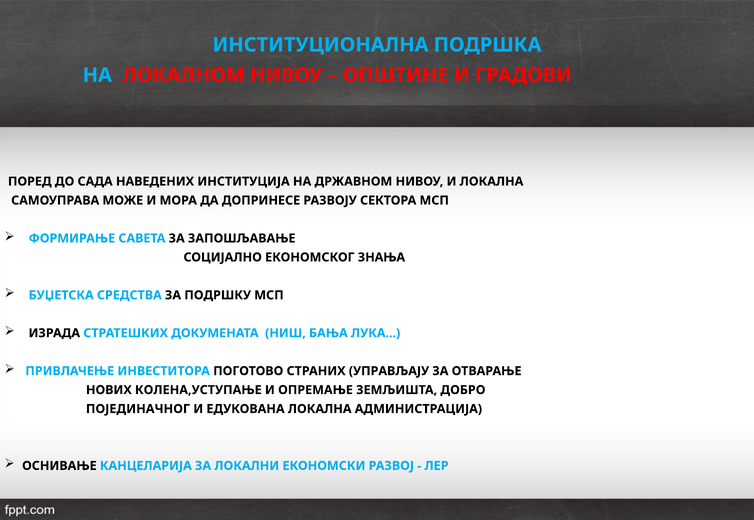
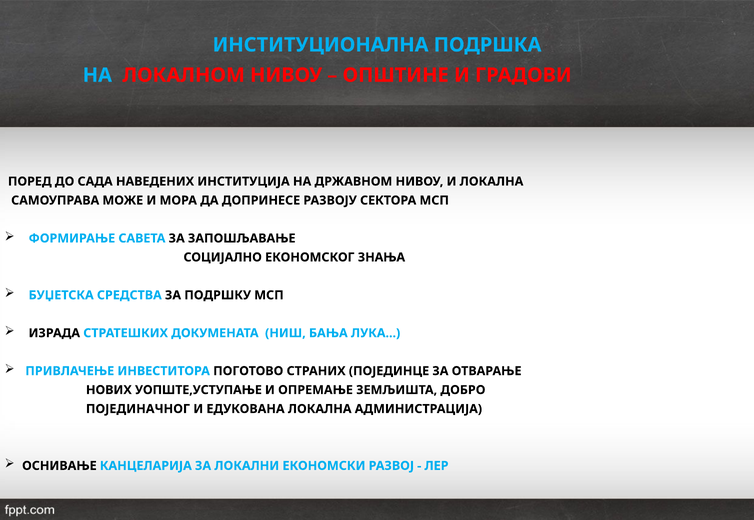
УПРАВЉАЈУ: УПРАВЉАЈУ -> ПОЈЕДИНЦЕ
КОЛЕНА,УСТУПАЊЕ: КОЛЕНА,УСТУПАЊЕ -> УОПШТЕ,УСТУПАЊЕ
